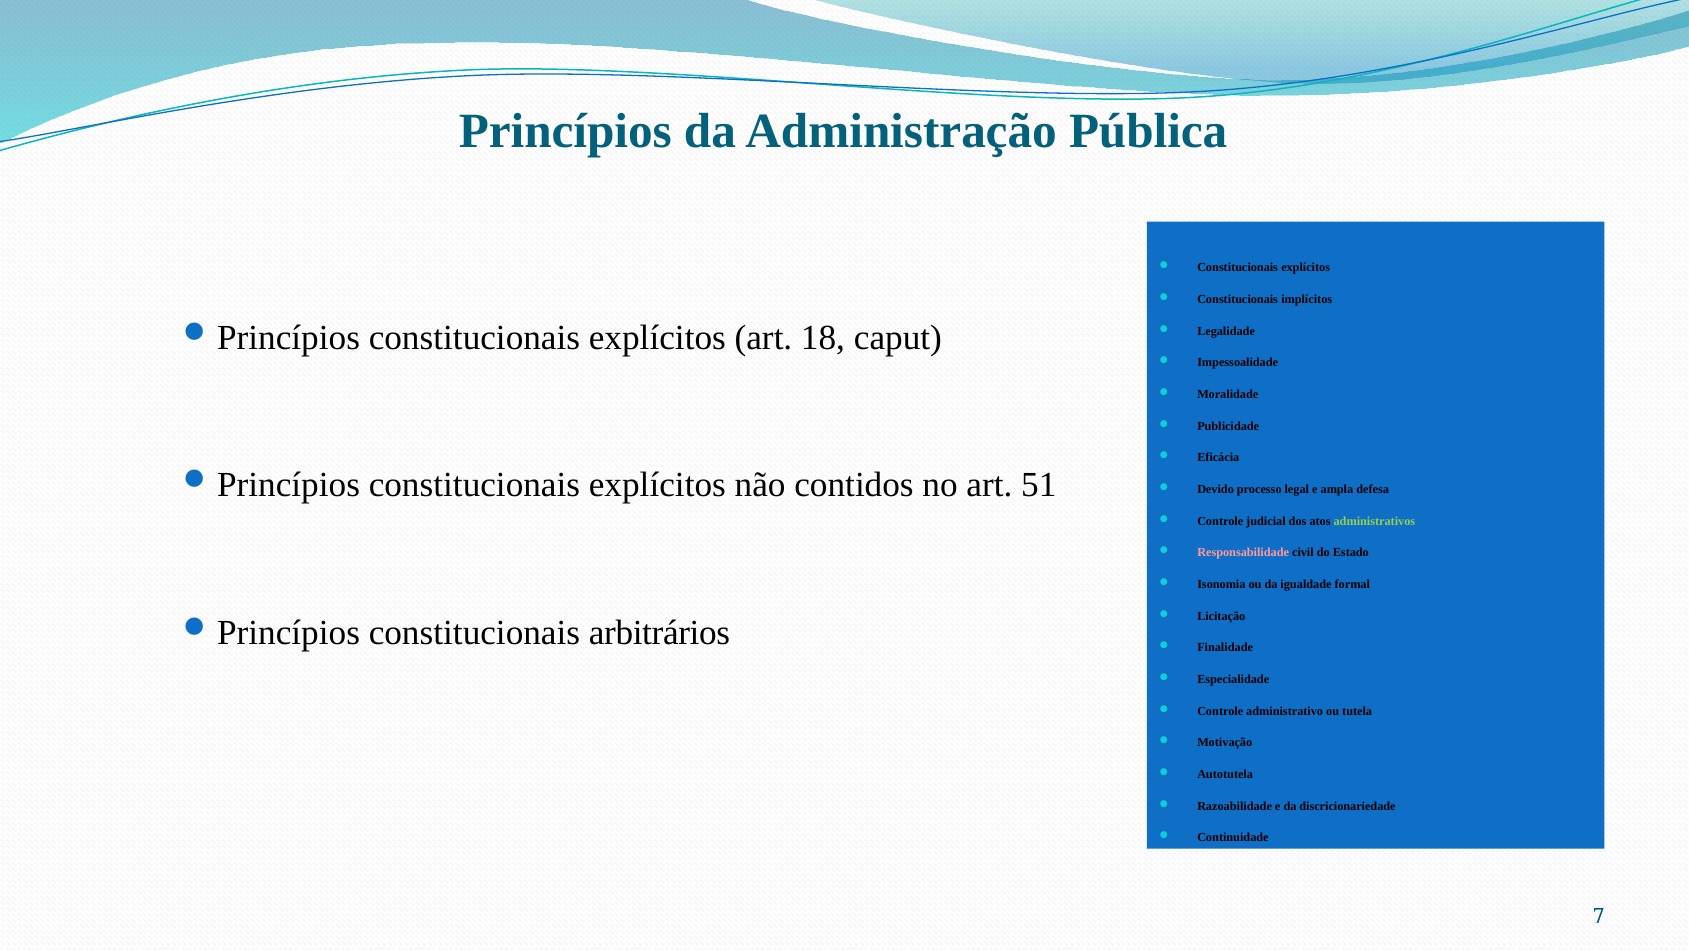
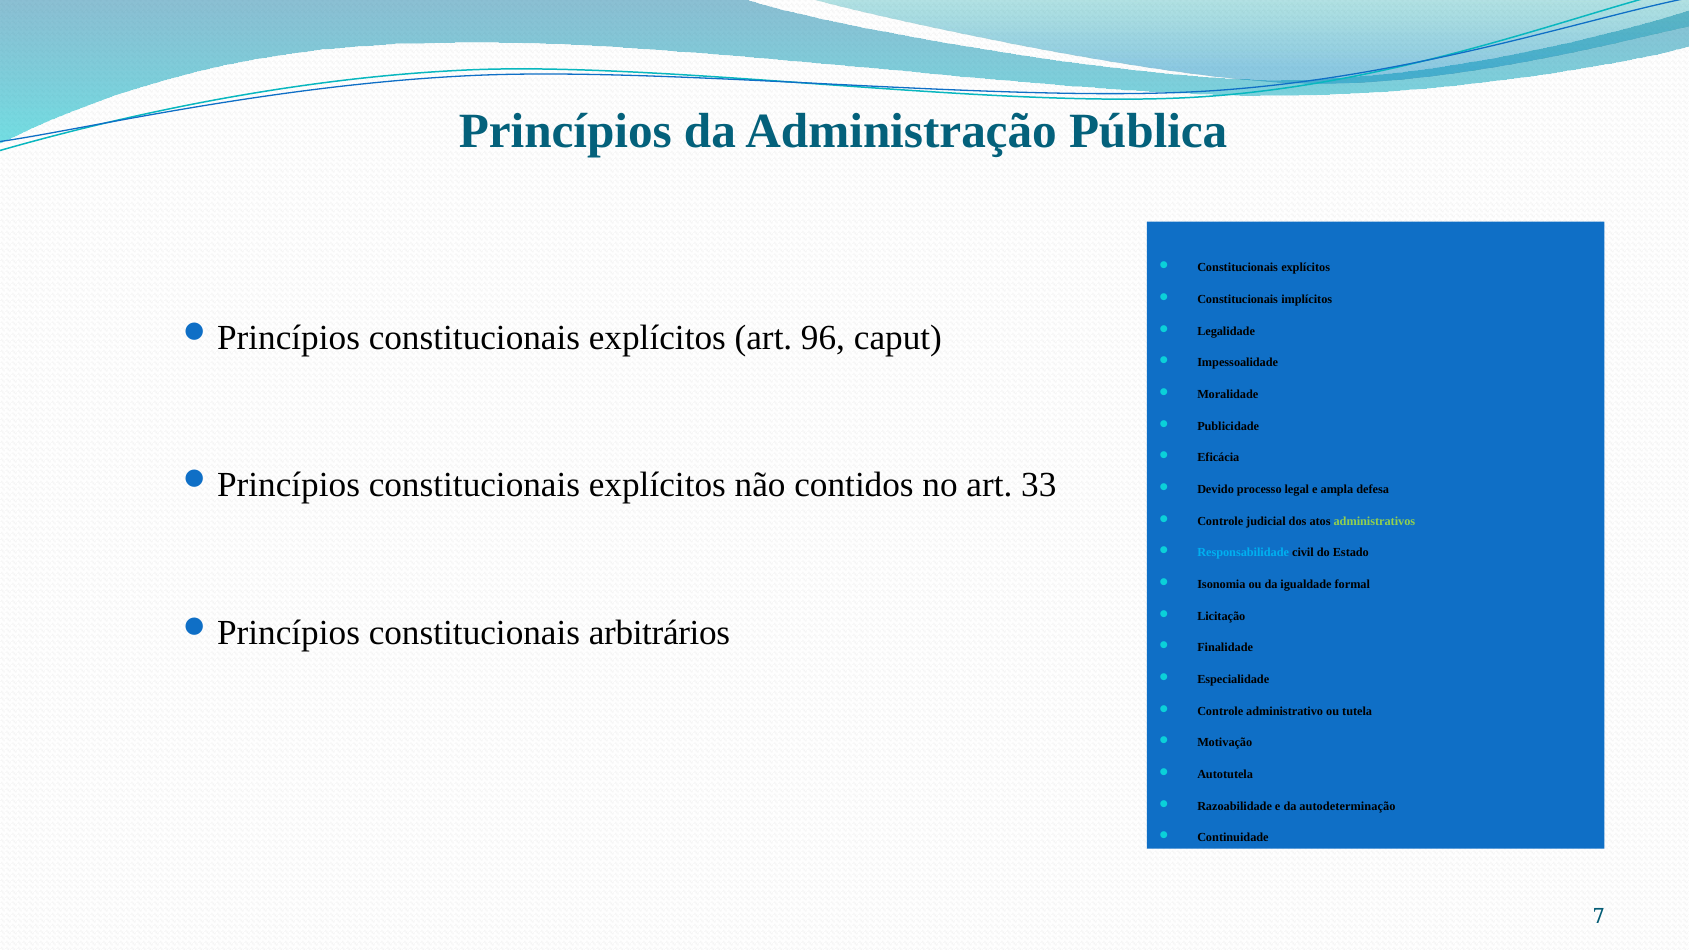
18: 18 -> 96
51: 51 -> 33
Responsabilidade colour: pink -> light blue
discricionariedade: discricionariedade -> autodeterminação
